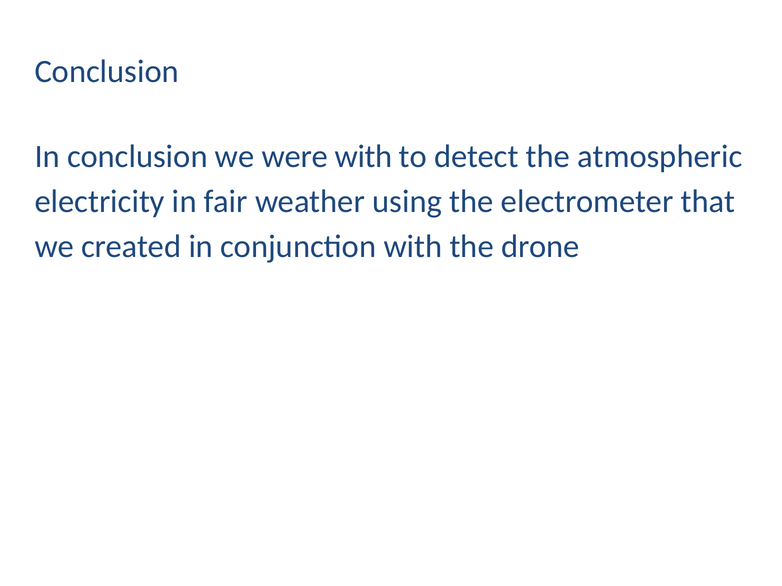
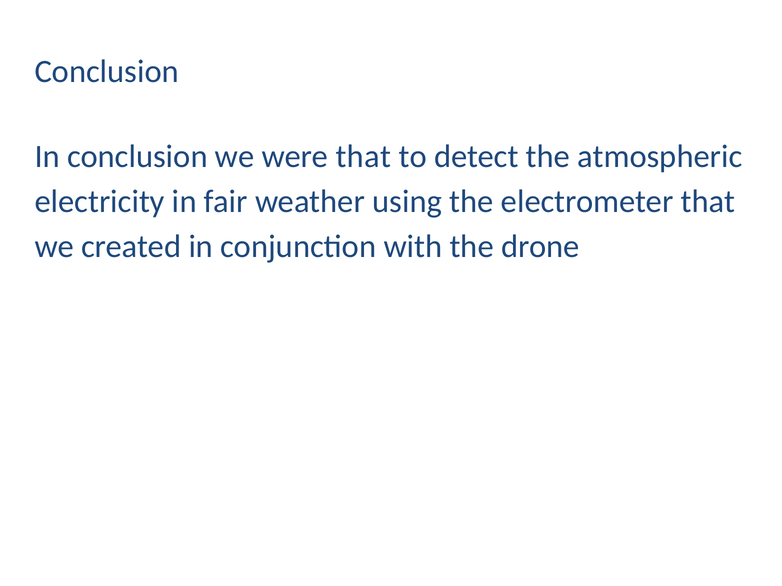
were with: with -> that
